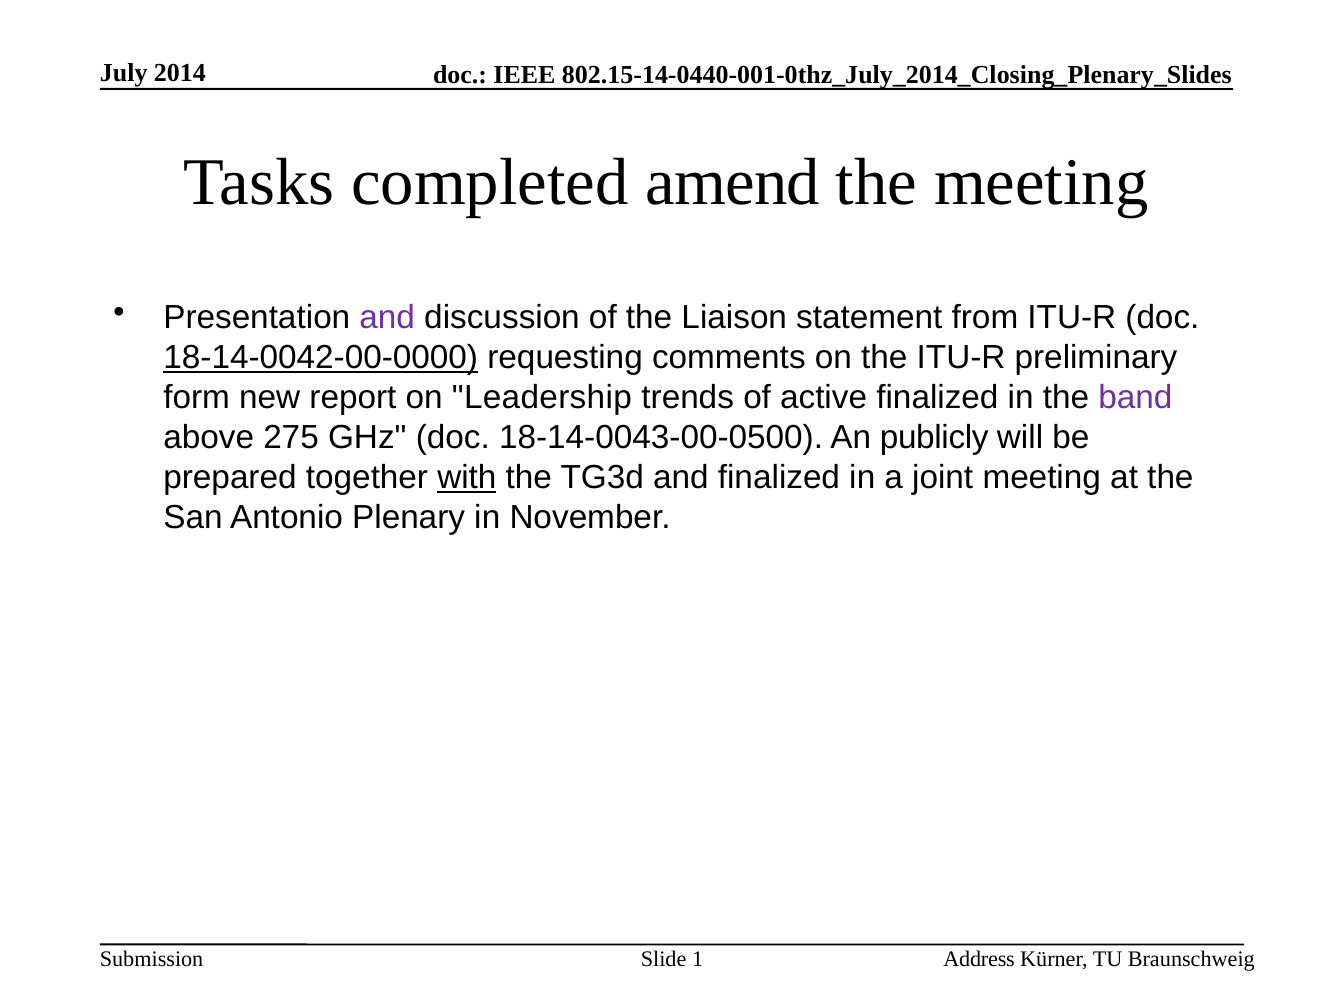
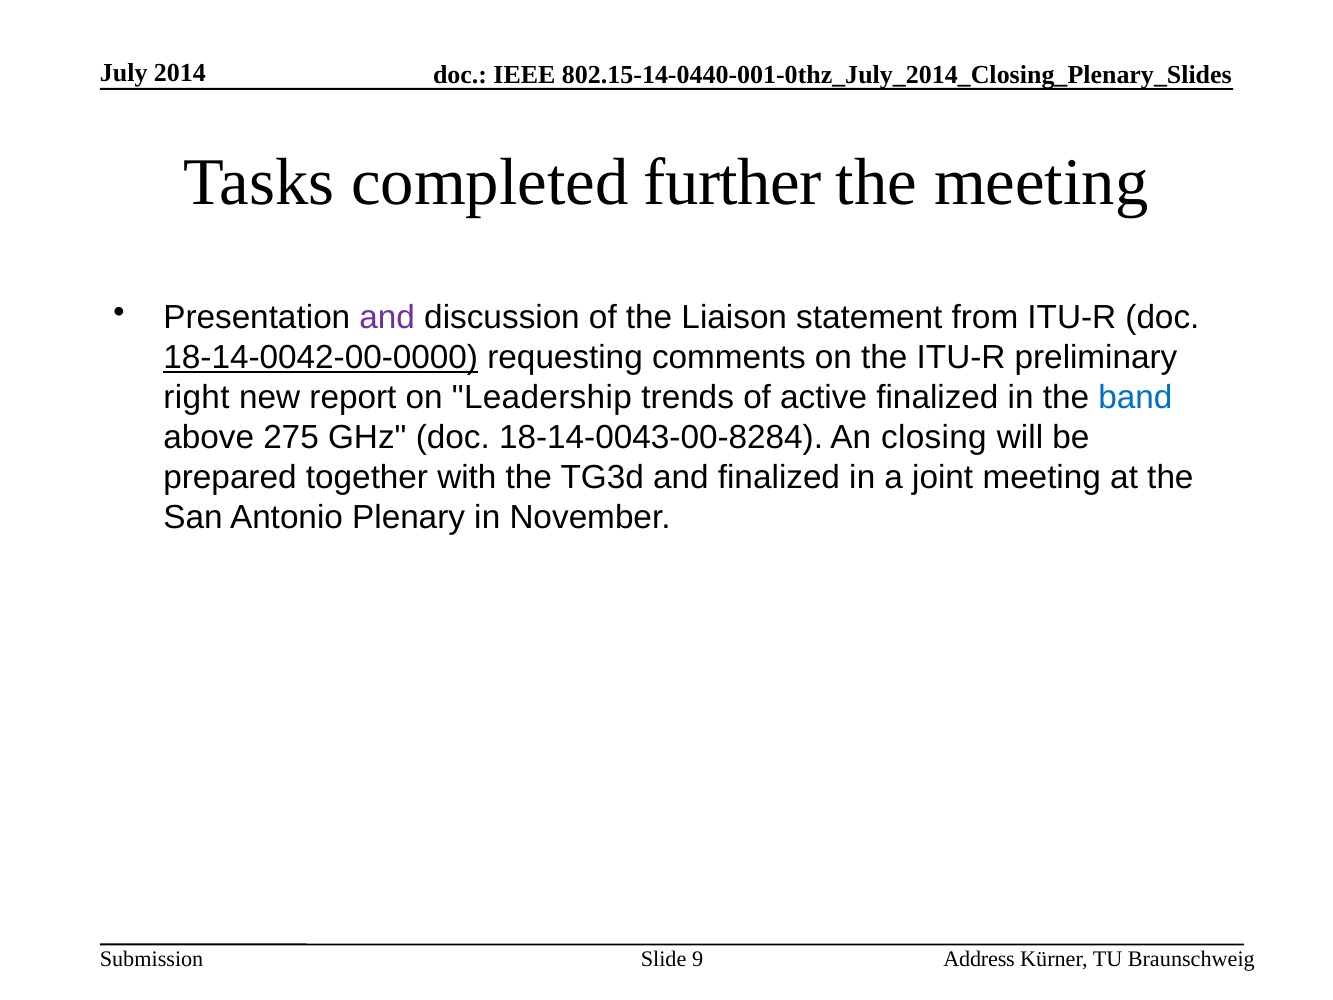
amend: amend -> further
form: form -> right
band colour: purple -> blue
18-14-0043-00-0500: 18-14-0043-00-0500 -> 18-14-0043-00-8284
publicly: publicly -> closing
with underline: present -> none
1: 1 -> 9
